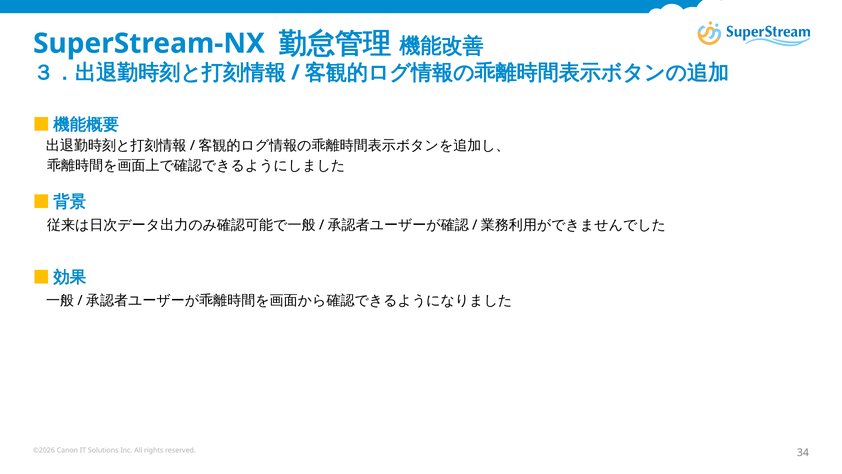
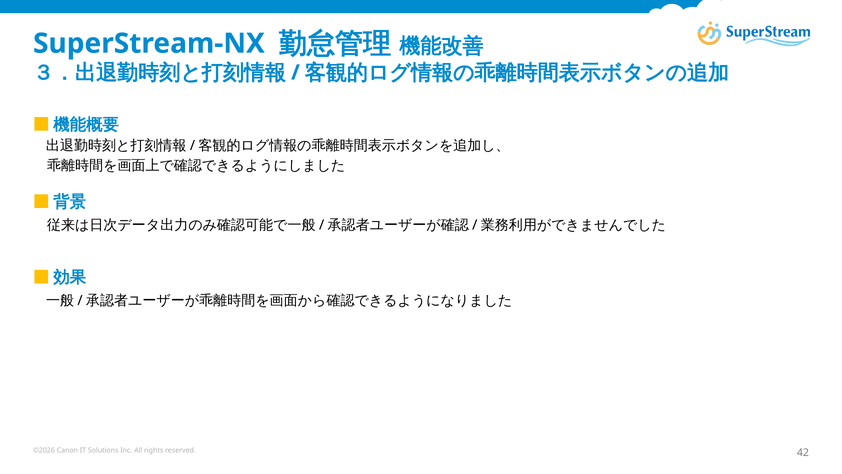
34: 34 -> 42
